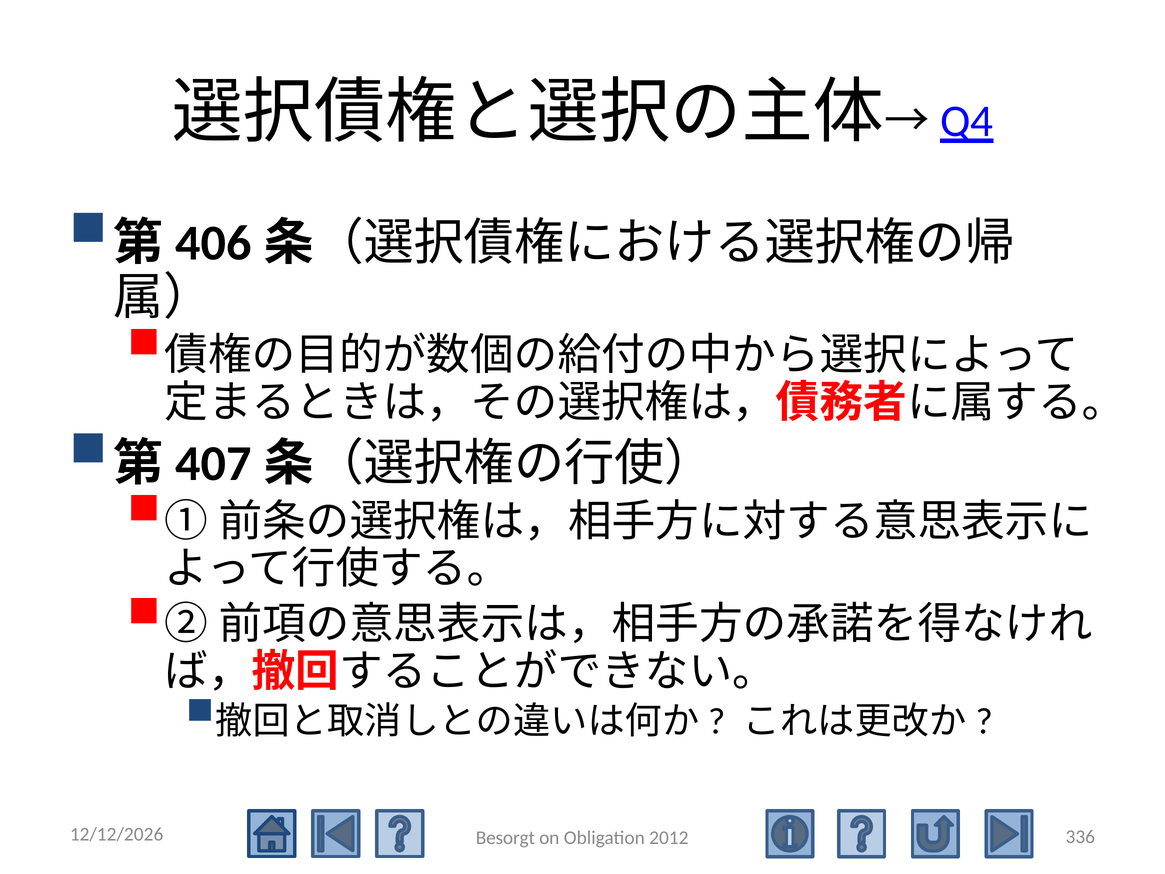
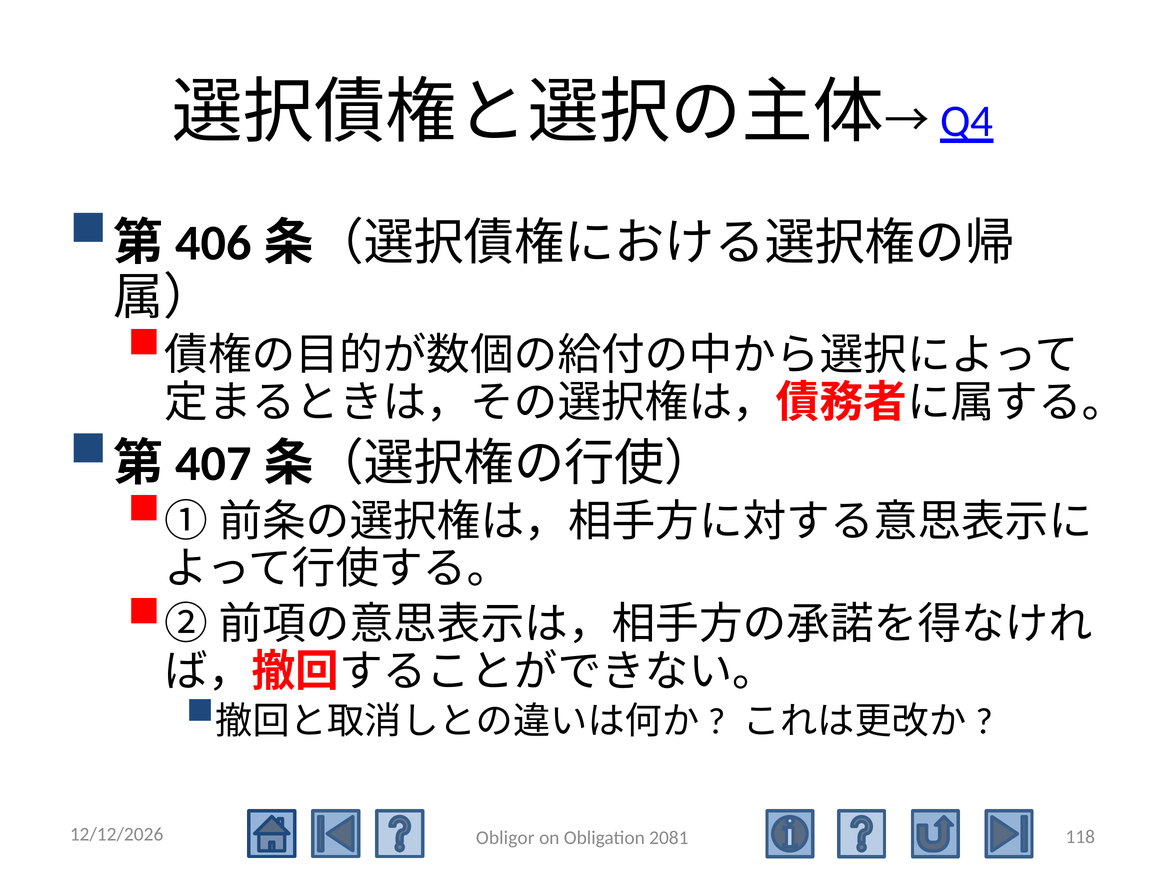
336: 336 -> 118
Besorgt: Besorgt -> Obligor
2012: 2012 -> 2081
